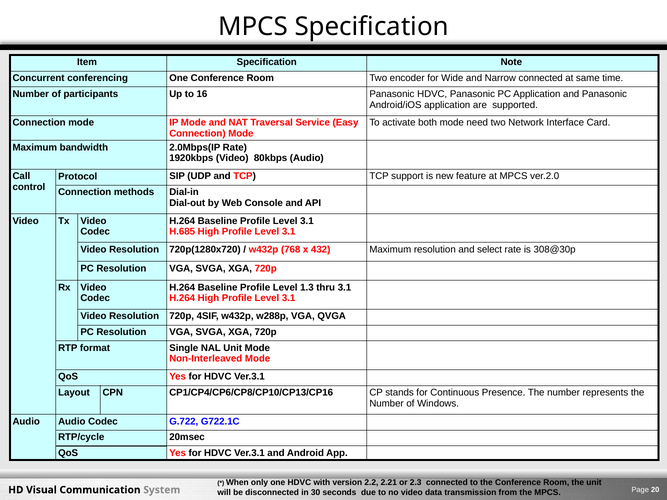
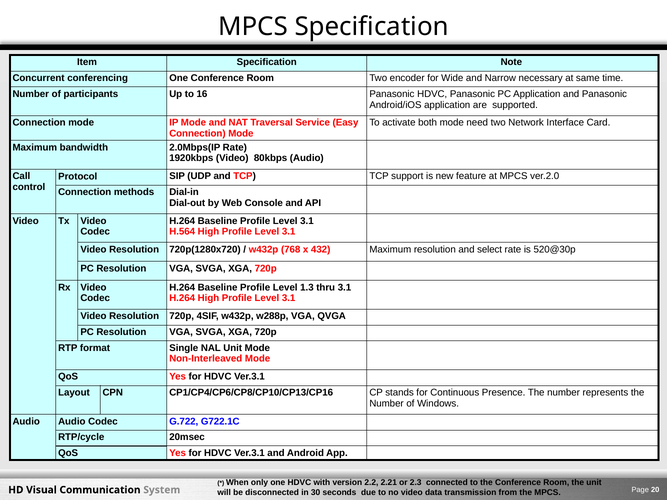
Narrow connected: connected -> necessary
H.685: H.685 -> H.564
308@30p: 308@30p -> 520@30p
